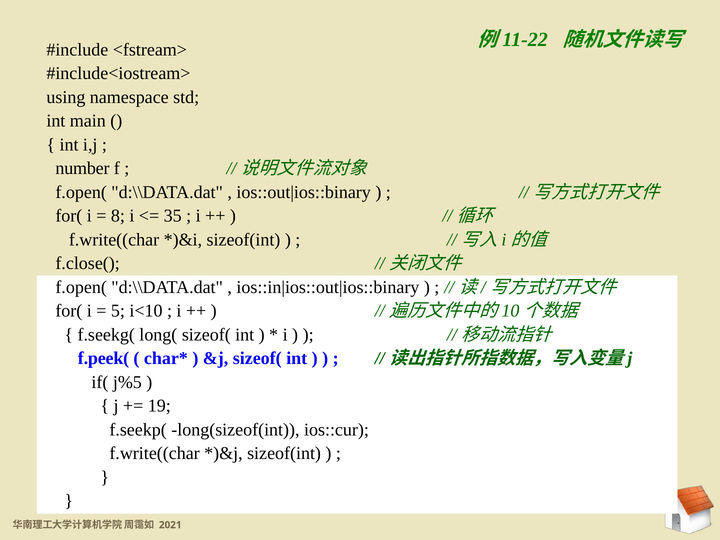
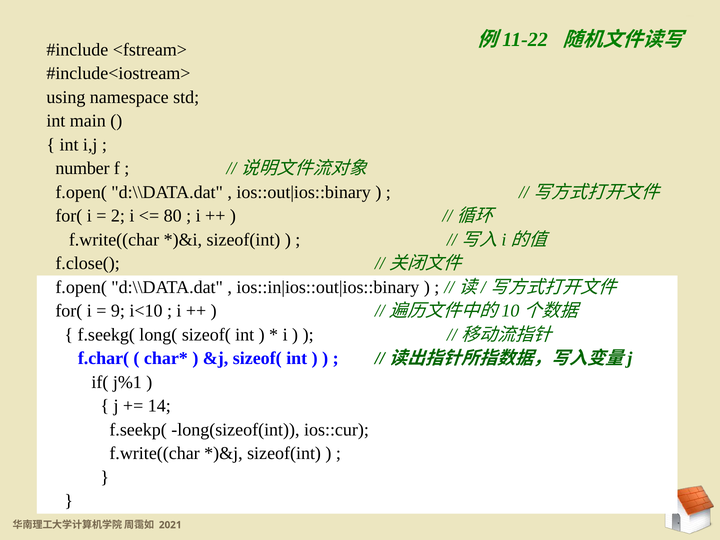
8: 8 -> 2
35: 35 -> 80
5 at (118, 311): 5 -> 9
f.peek(: f.peek( -> f.char(
j%5: j%5 -> j%1
19: 19 -> 14
